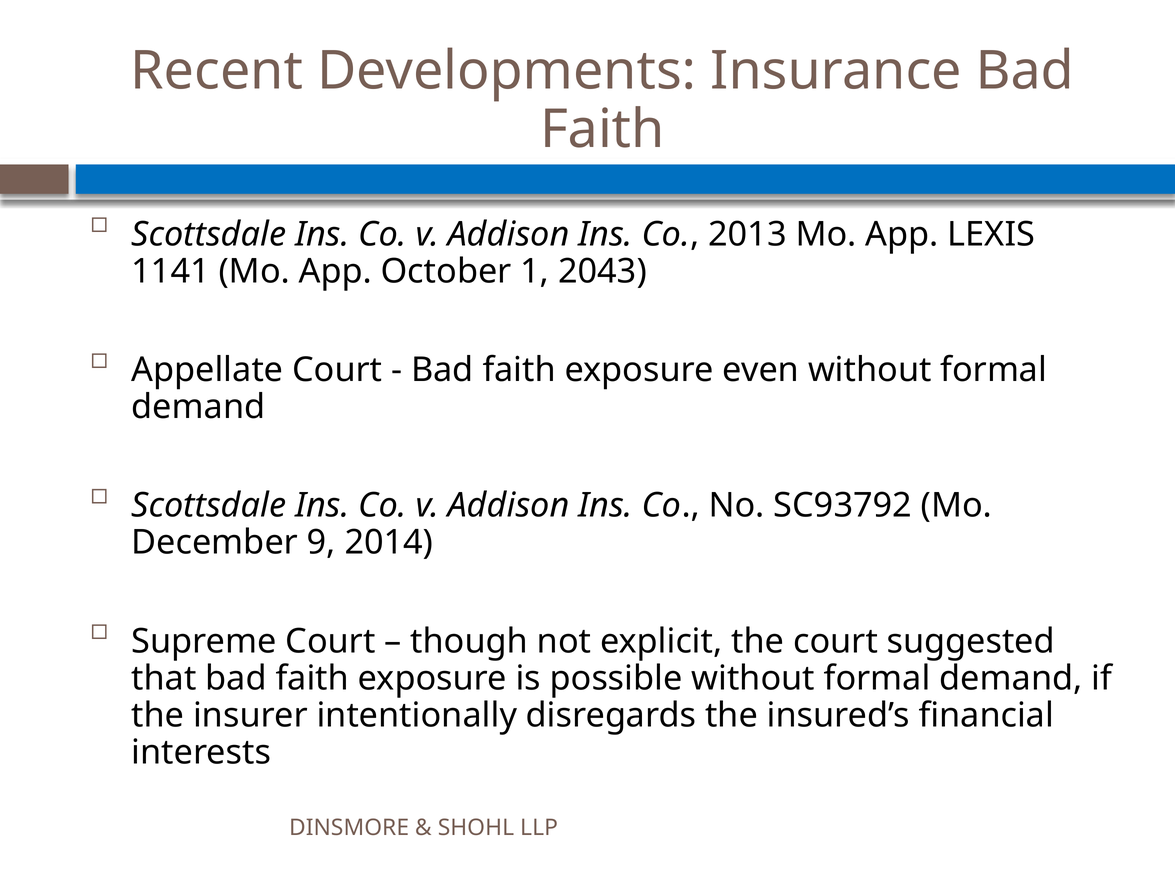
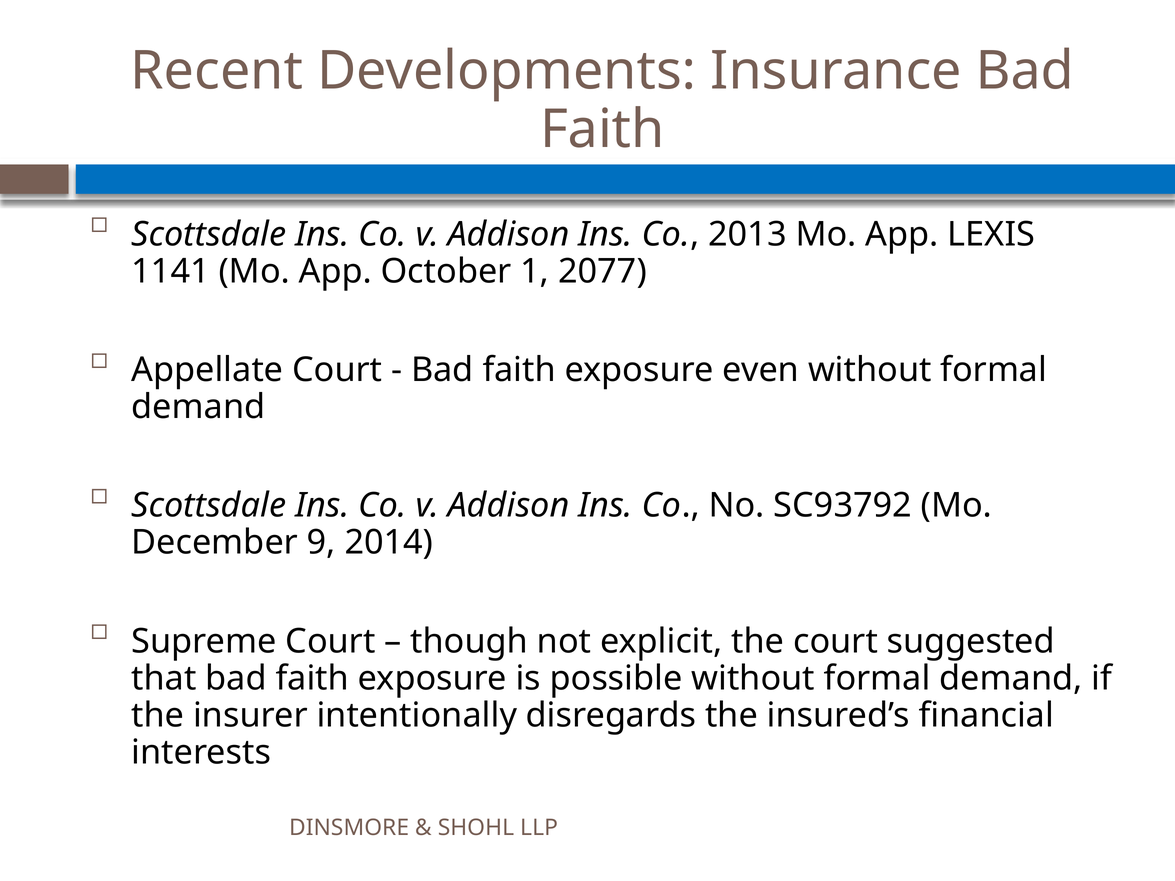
2043: 2043 -> 2077
